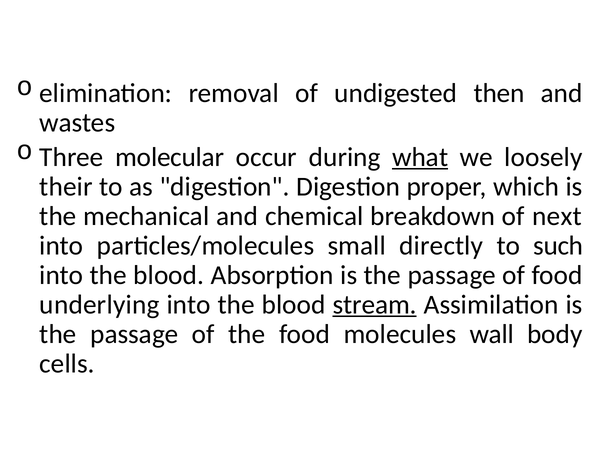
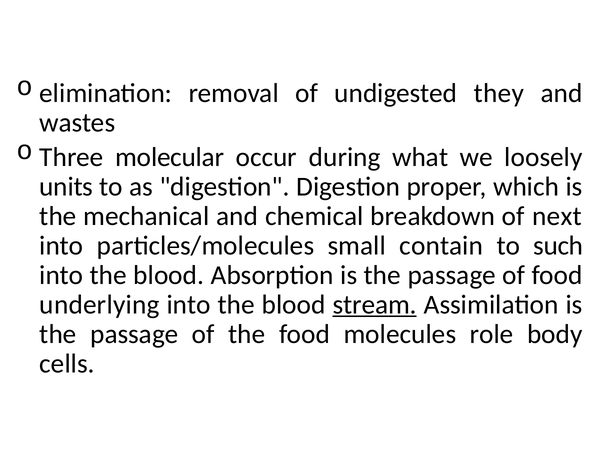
then: then -> they
what underline: present -> none
their: their -> units
directly: directly -> contain
wall: wall -> role
